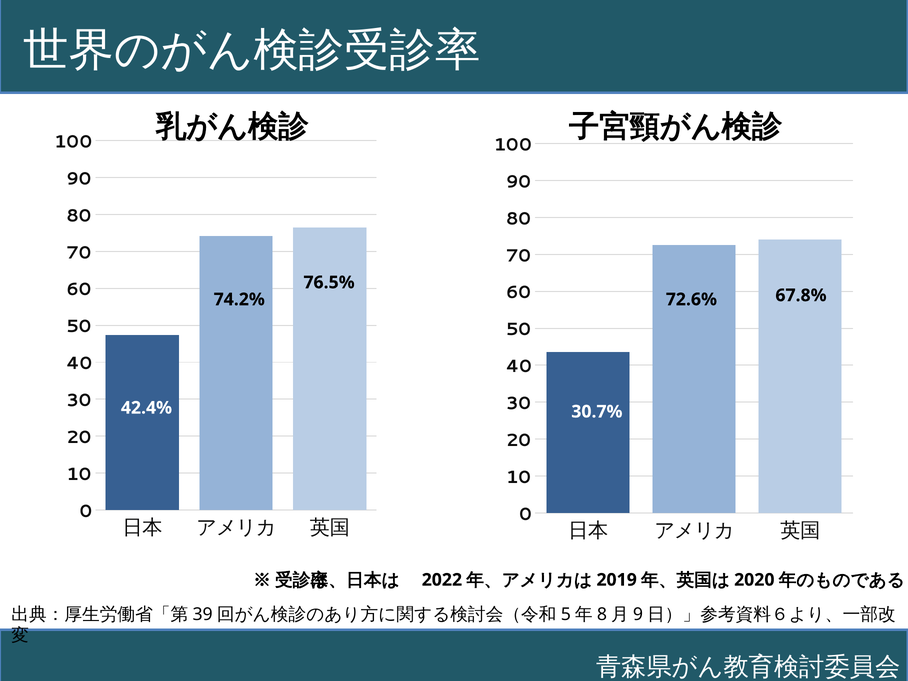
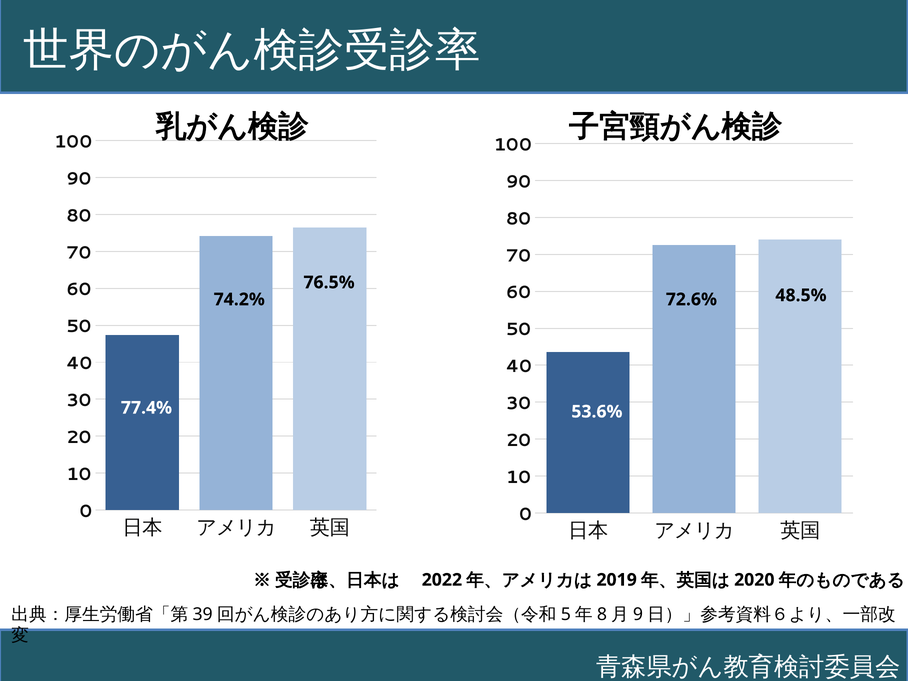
67.8%: 67.8% -> 48.5%
42.4%: 42.4% -> 77.4%
30.7%: 30.7% -> 53.6%
